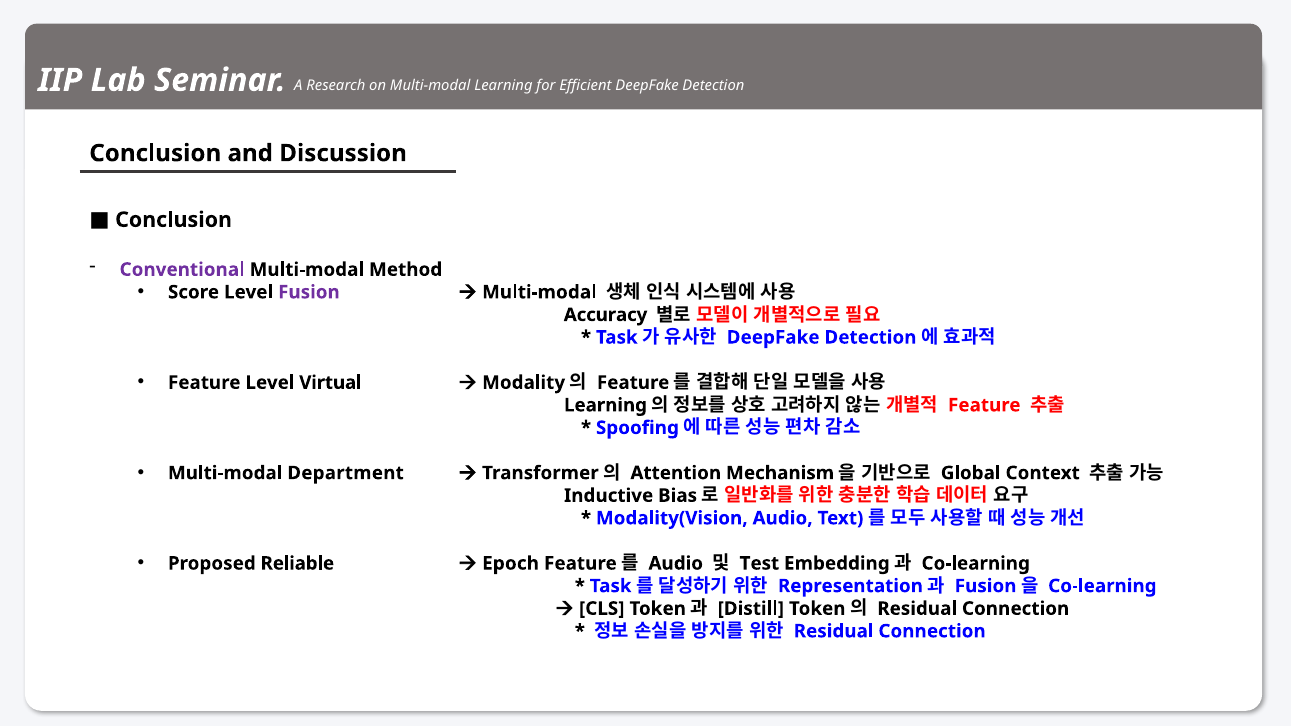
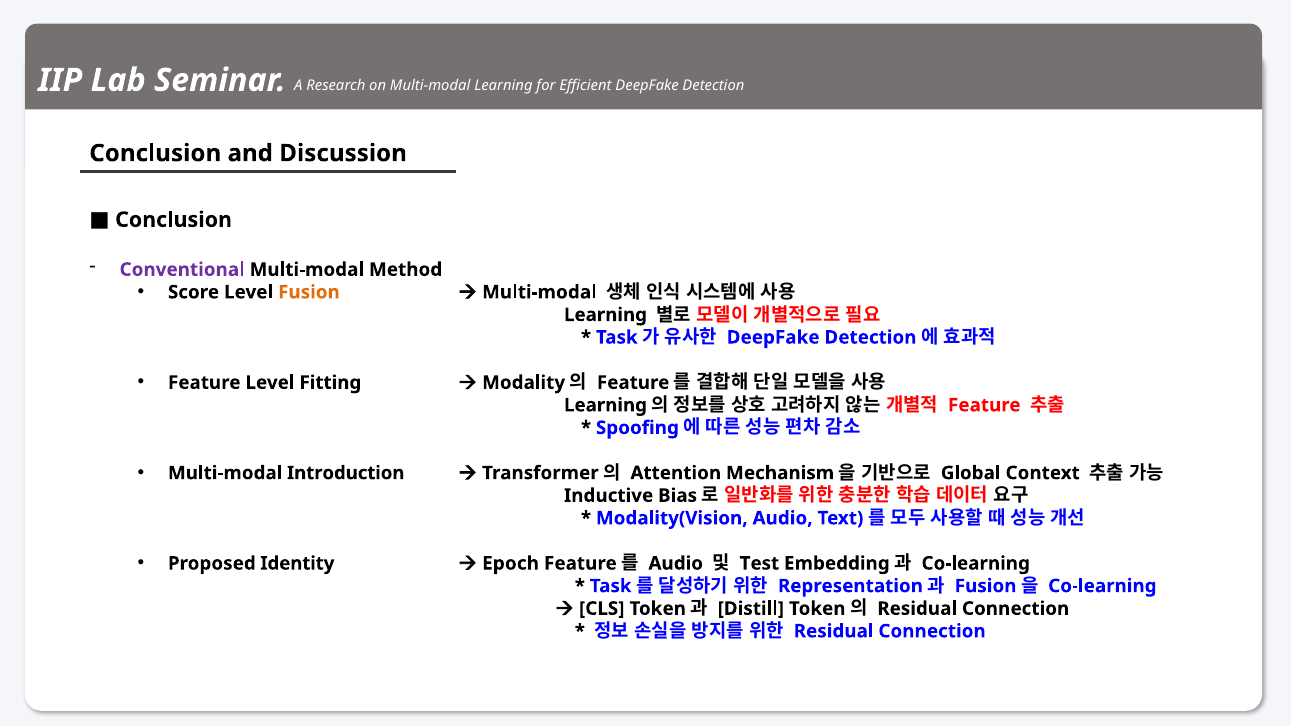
Fusion at (309, 292) colour: purple -> orange
Accuracy at (606, 315): Accuracy -> Learning
Virtual: Virtual -> Fitting
Department: Department -> Introduction
Reliable: Reliable -> Identity
